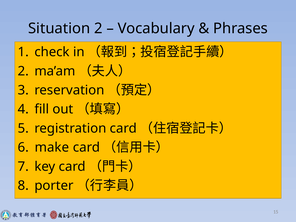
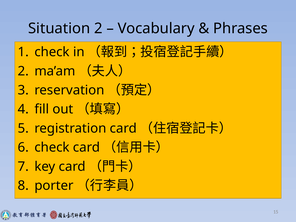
make at (52, 147): make -> check
